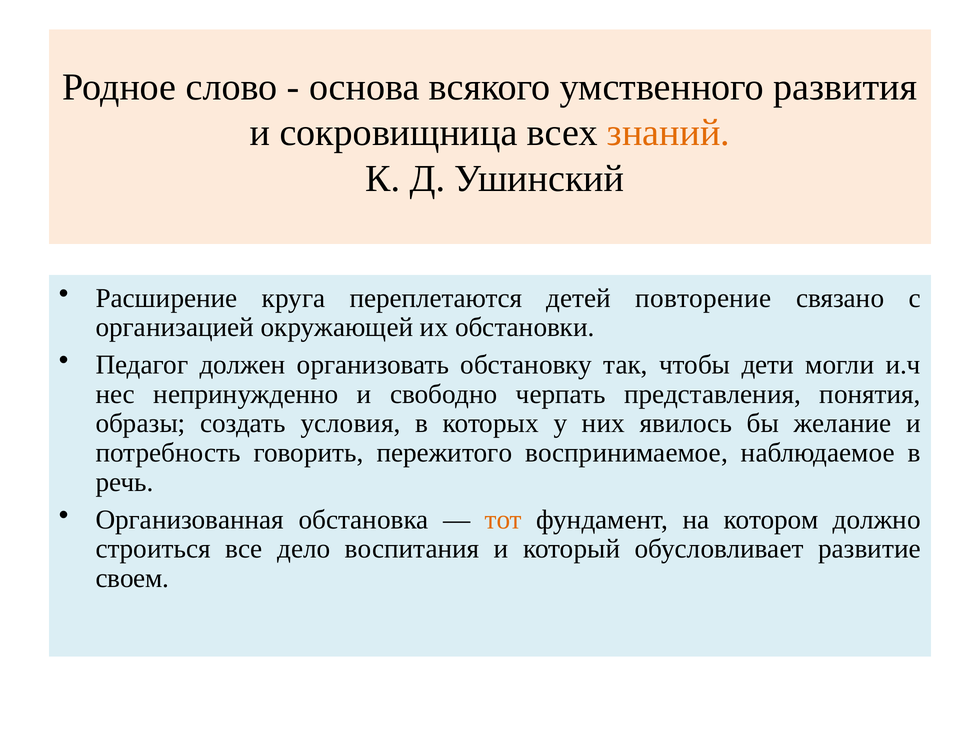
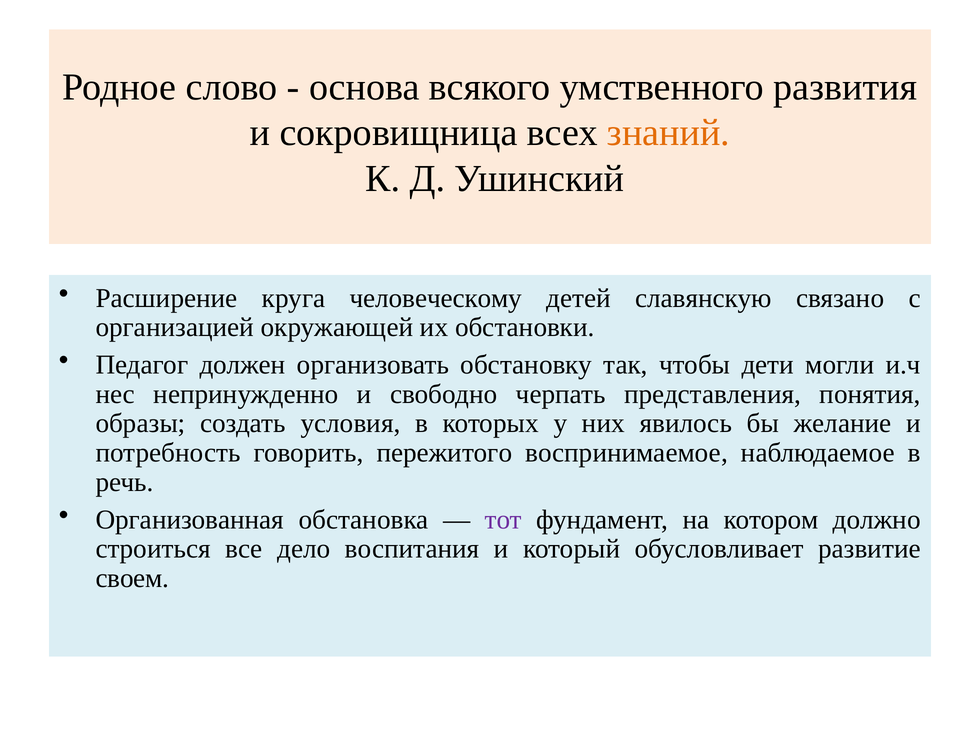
переплетаются: переплетаются -> человеческому
повторение: повторение -> славянскую
тот colour: orange -> purple
